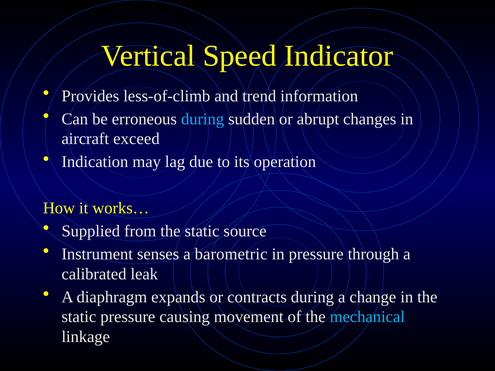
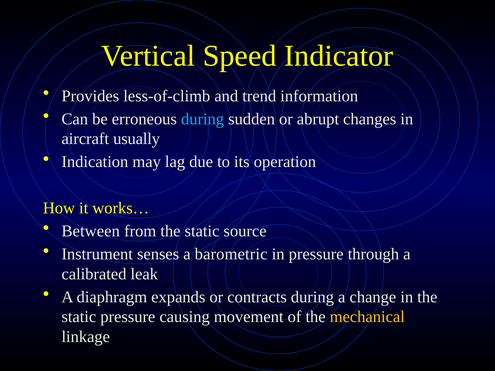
exceed: exceed -> usually
Supplied: Supplied -> Between
mechanical colour: light blue -> yellow
